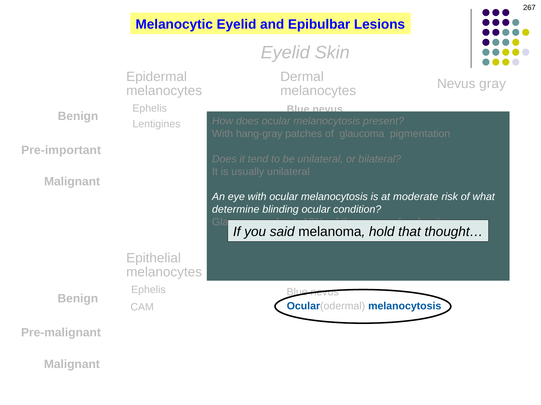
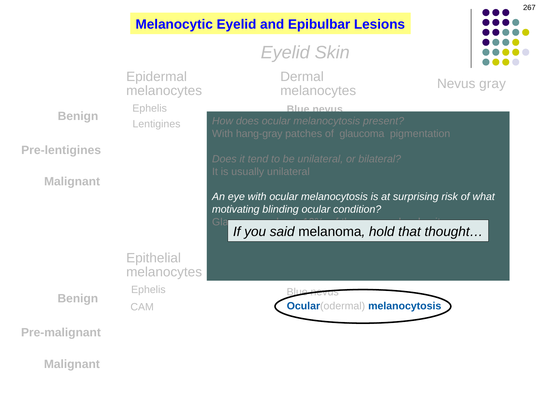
Pre-important: Pre-important -> Pre-lentigines
moderate: moderate -> surprising
determine: determine -> motivating
